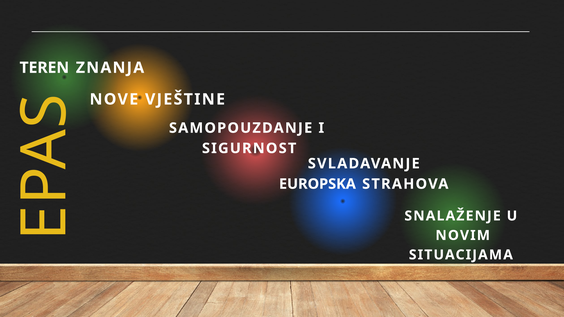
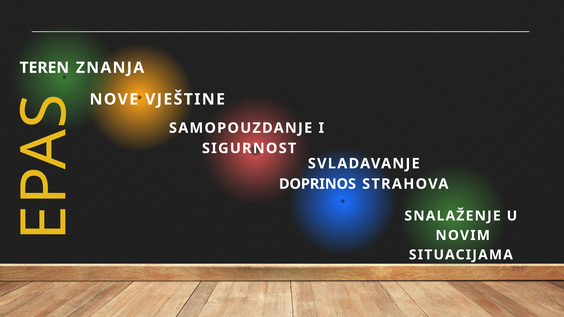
EUROPSKA: EUROPSKA -> DOPRINOS
